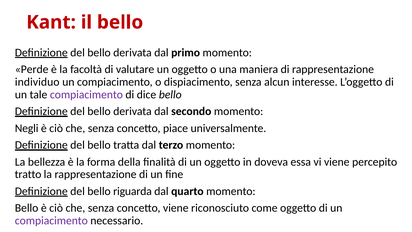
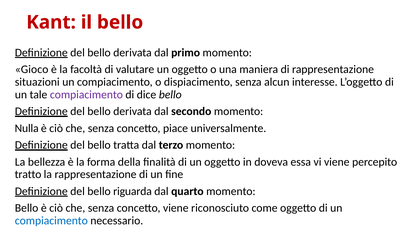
Perde: Perde -> Gioco
individuo: individuo -> situazioni
Negli: Negli -> Nulla
compiacimento at (51, 220) colour: purple -> blue
